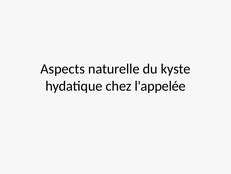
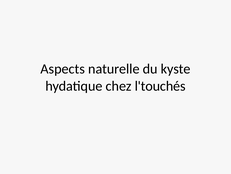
l'appelée: l'appelée -> l'touchés
